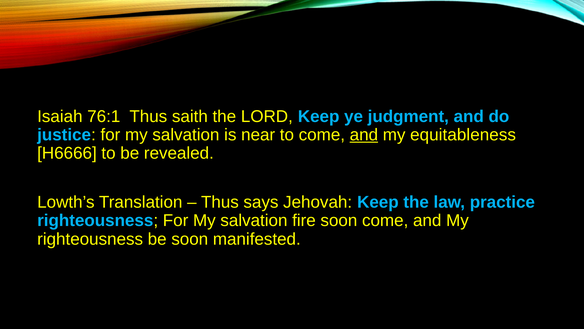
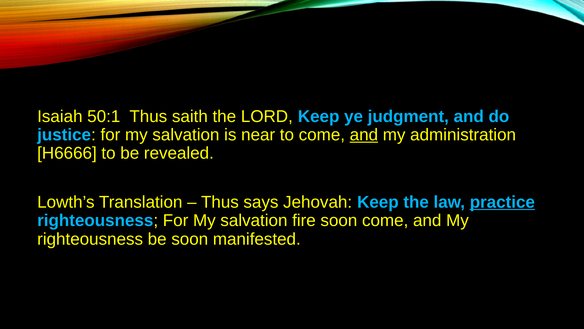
76:1: 76:1 -> 50:1
equitableness: equitableness -> administration
practice underline: none -> present
